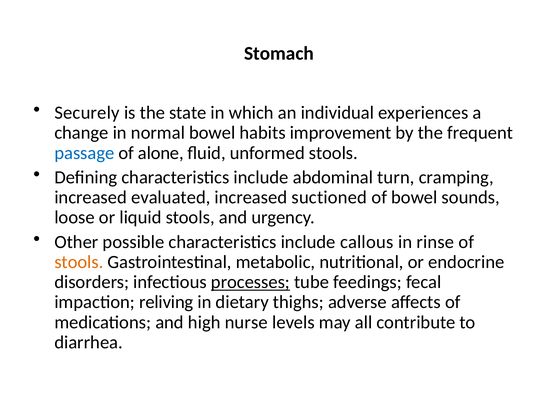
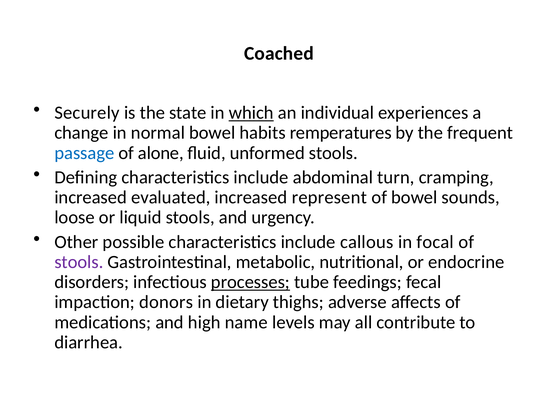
Stomach: Stomach -> Coached
which underline: none -> present
improvement: improvement -> remperatures
suctioned: suctioned -> represent
rinse: rinse -> focal
stools at (79, 262) colour: orange -> purple
reliving: reliving -> donors
nurse: nurse -> name
